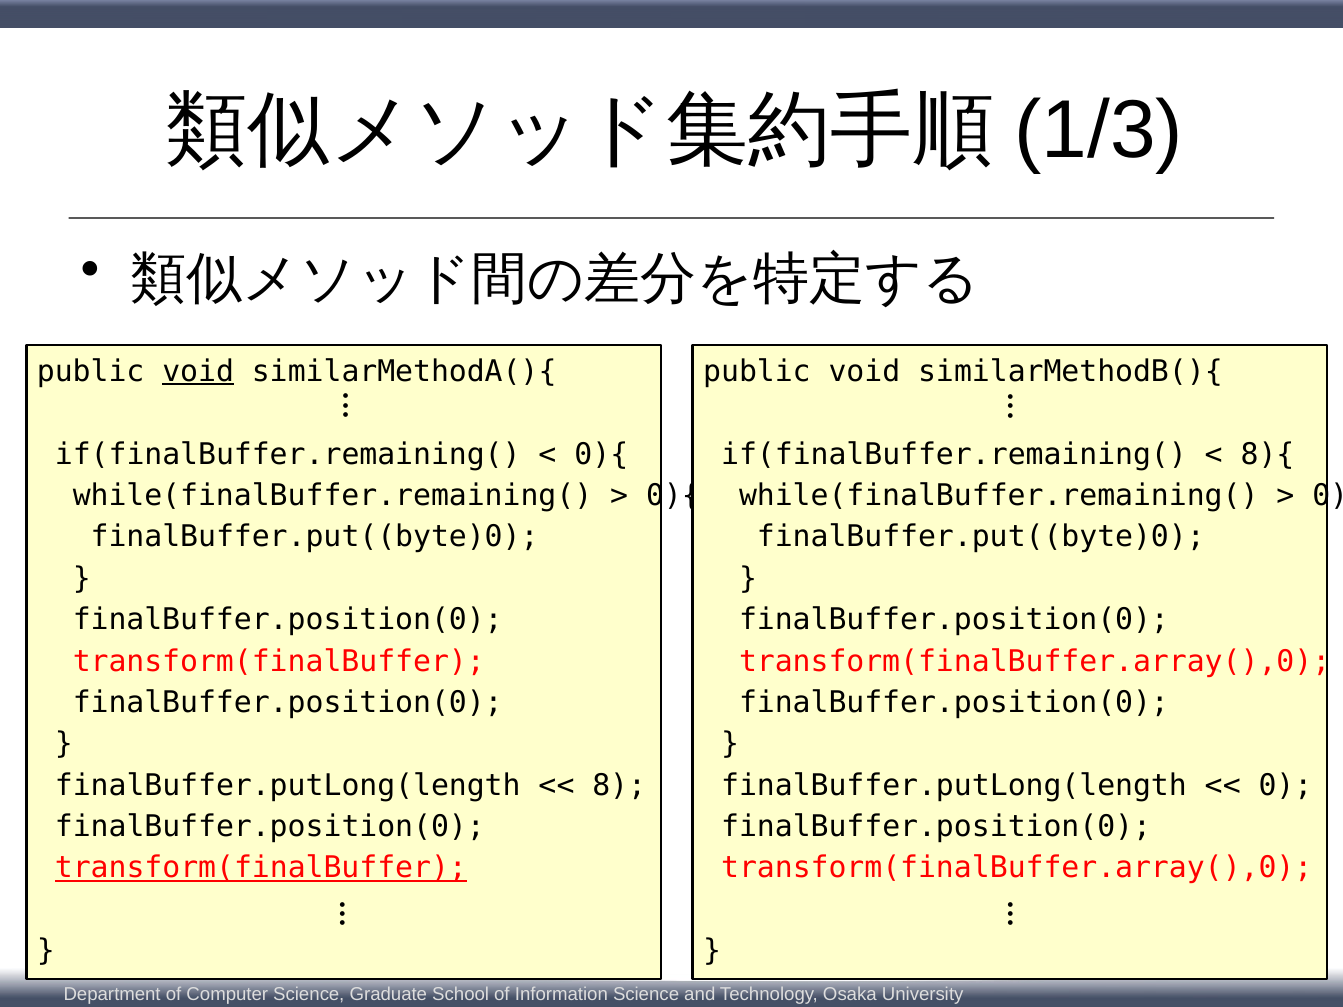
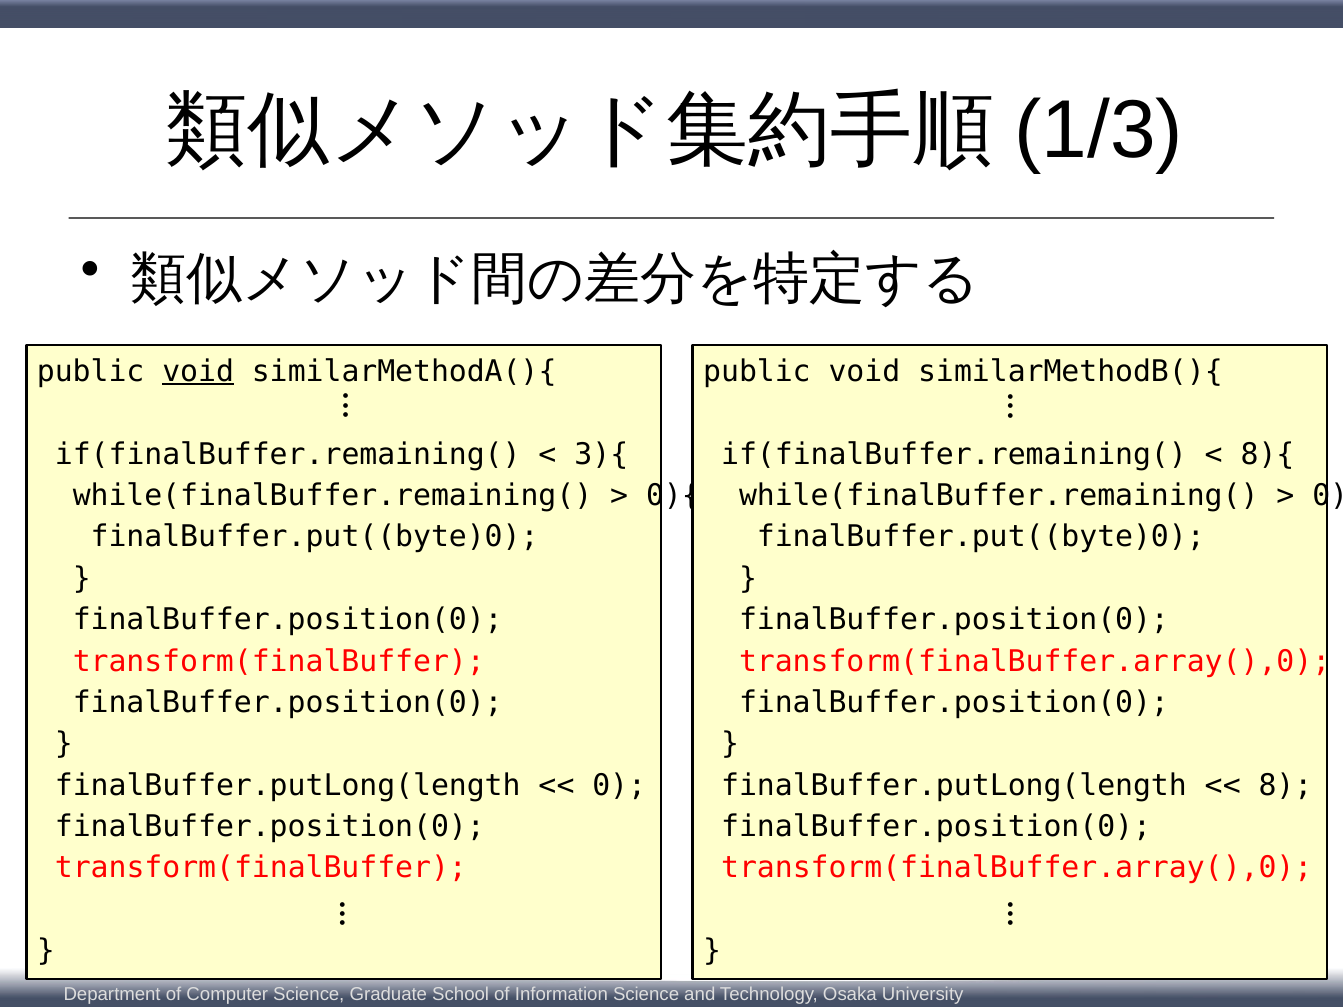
0){ at (601, 454): 0){ -> 3){
8: 8 -> 0
0: 0 -> 8
transform(finalBuffer at (261, 868) underline: present -> none
